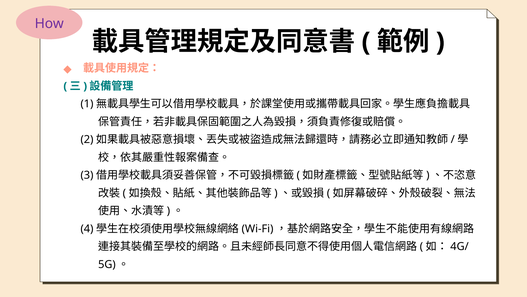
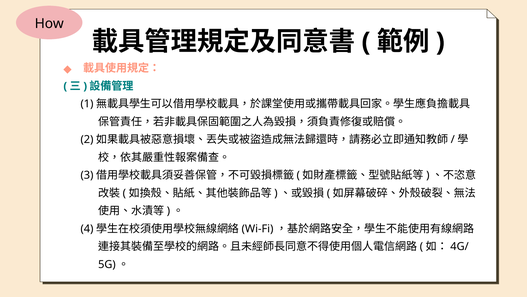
How colour: purple -> black
